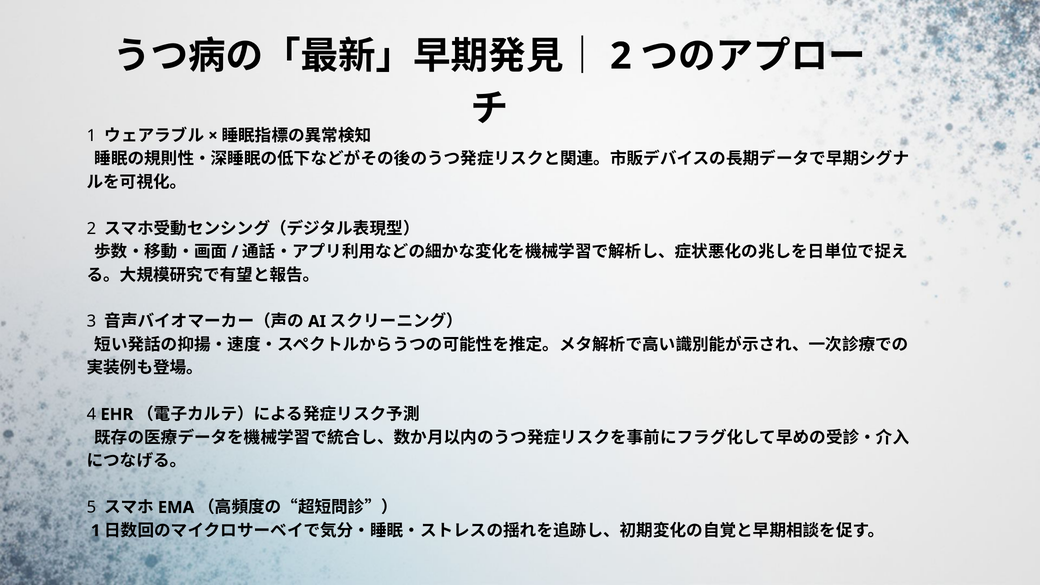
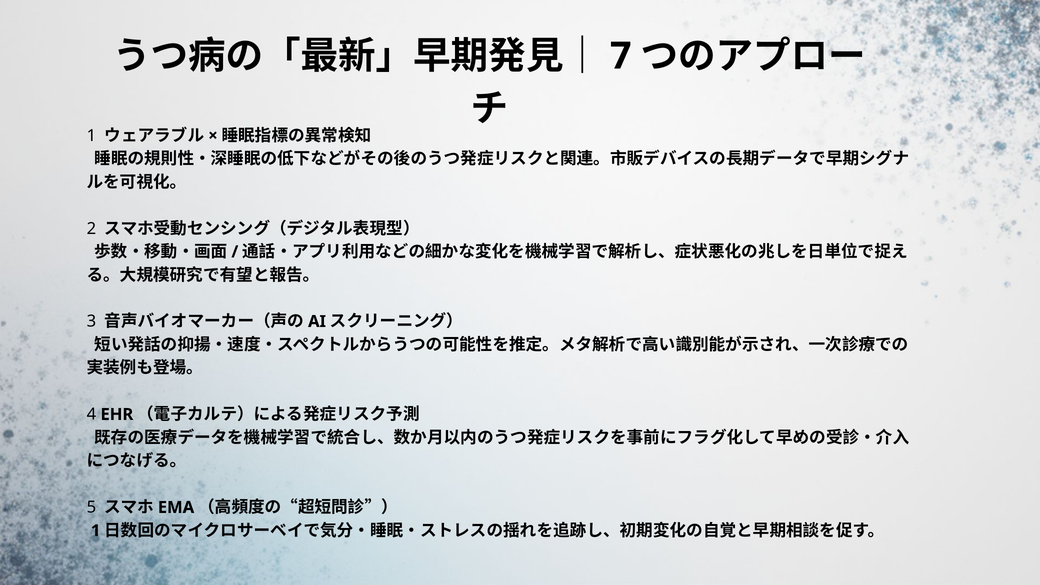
2 at (621, 56): 2 -> 7
